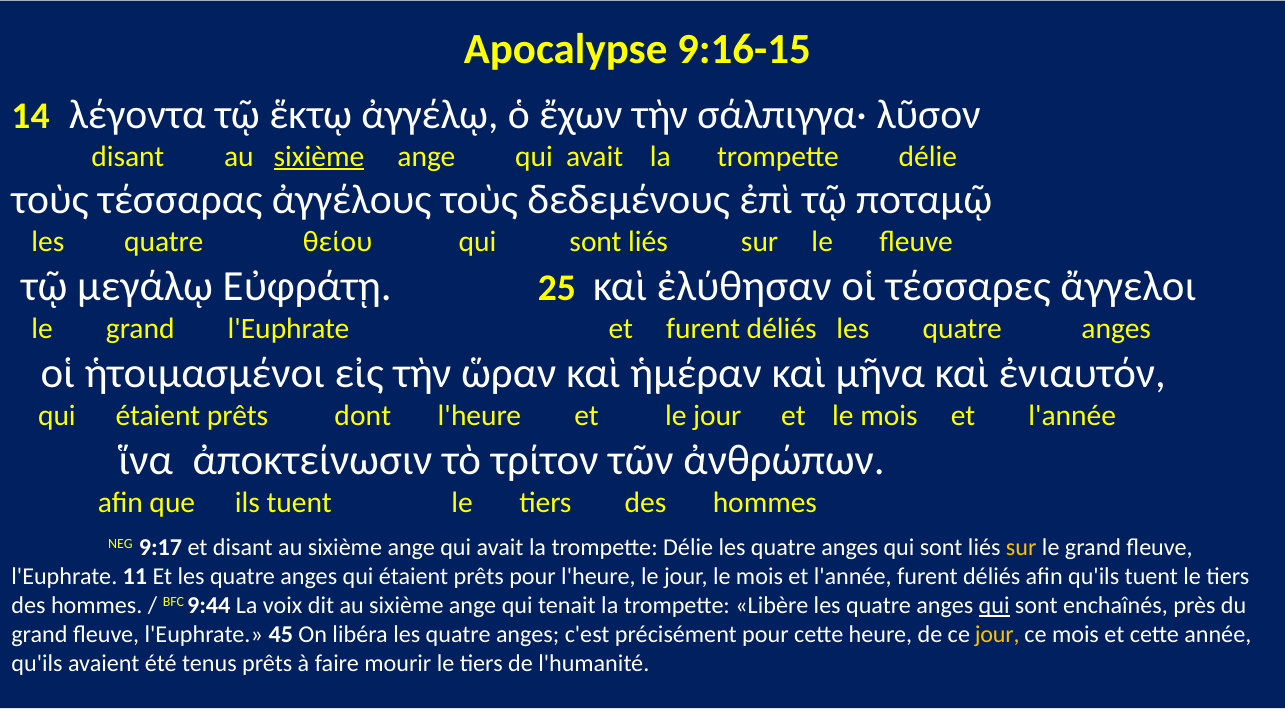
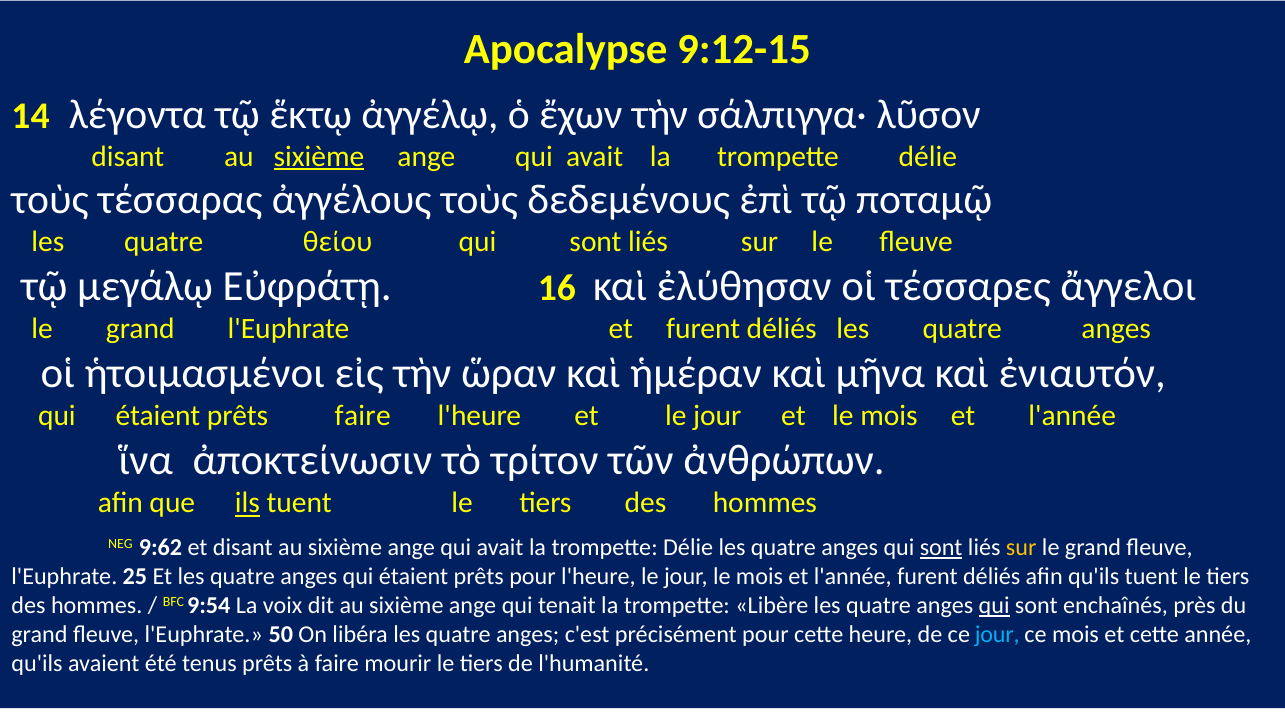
9:16-15: 9:16-15 -> 9:12-15
25: 25 -> 16
prêts dont: dont -> faire
ils underline: none -> present
9:17: 9:17 -> 9:62
sont at (941, 547) underline: none -> present
11: 11 -> 25
9:44: 9:44 -> 9:54
45: 45 -> 50
jour at (997, 634) colour: yellow -> light blue
